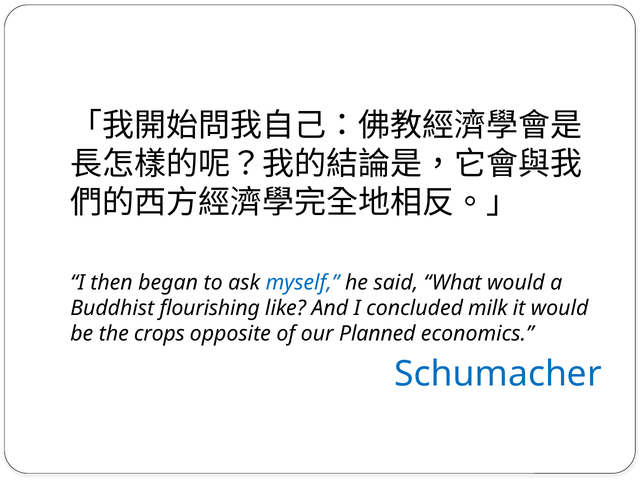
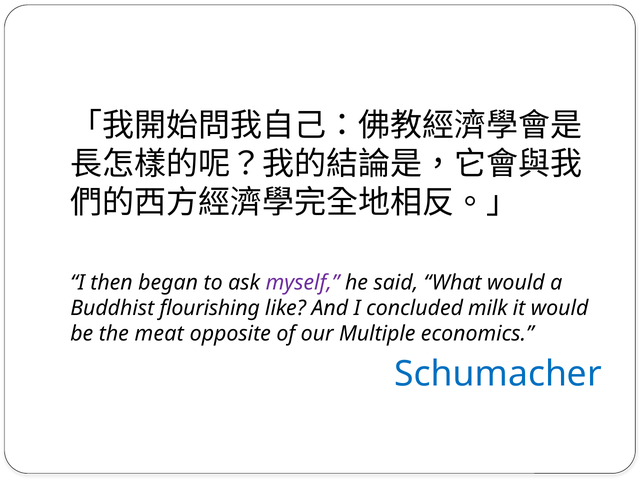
myself colour: blue -> purple
crops: crops -> meat
Planned: Planned -> Multiple
